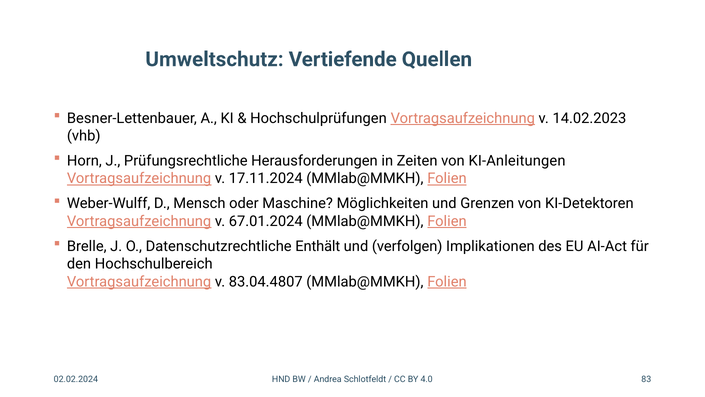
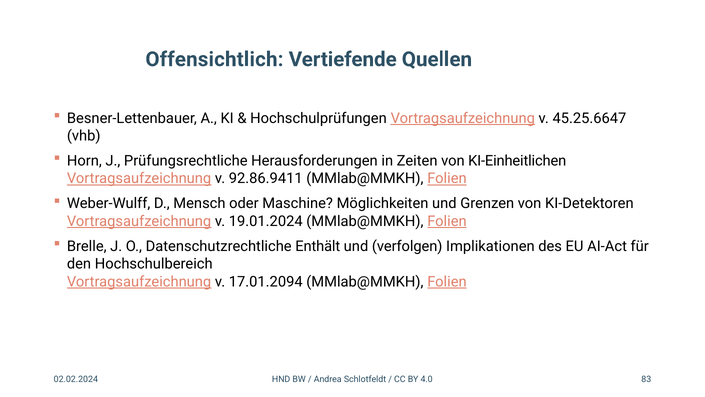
Umweltschutz: Umweltschutz -> Offensichtlich
14.02.2023: 14.02.2023 -> 45.25.6647
KI-Anleitungen: KI-Anleitungen -> KI-Einheitlichen
17.11.2024: 17.11.2024 -> 92.86.9411
67.01.2024: 67.01.2024 -> 19.01.2024
83.04.4807: 83.04.4807 -> 17.01.2094
